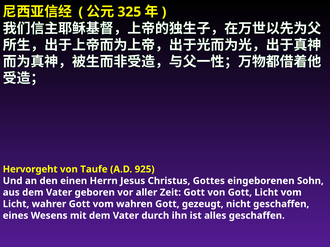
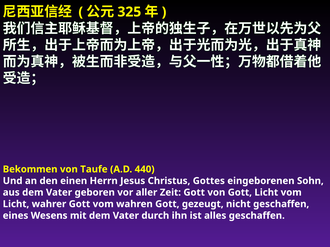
Hervorgeht: Hervorgeht -> Bekommen
925: 925 -> 440
